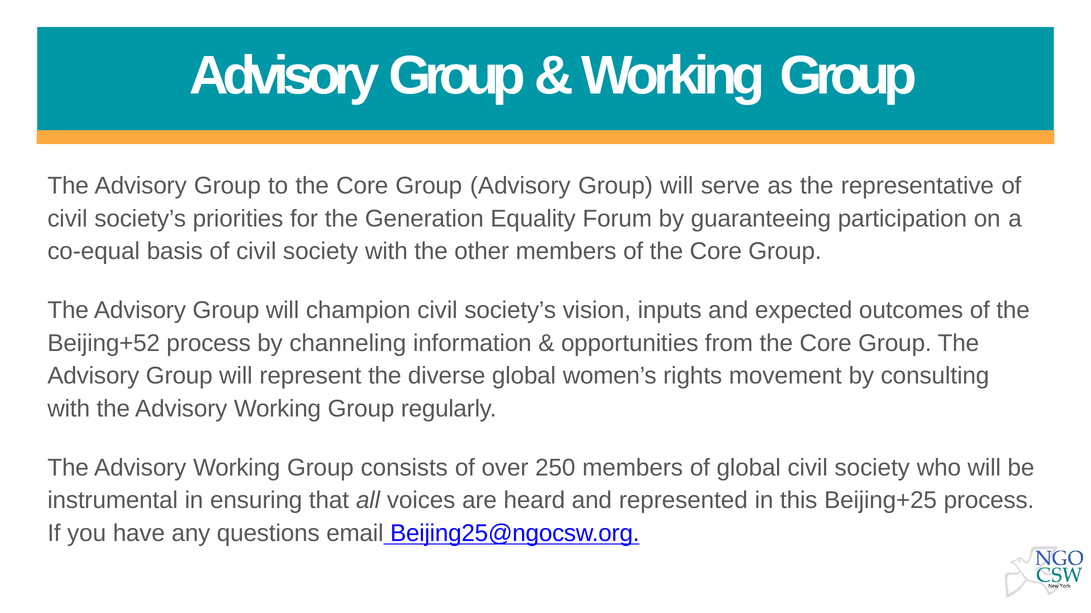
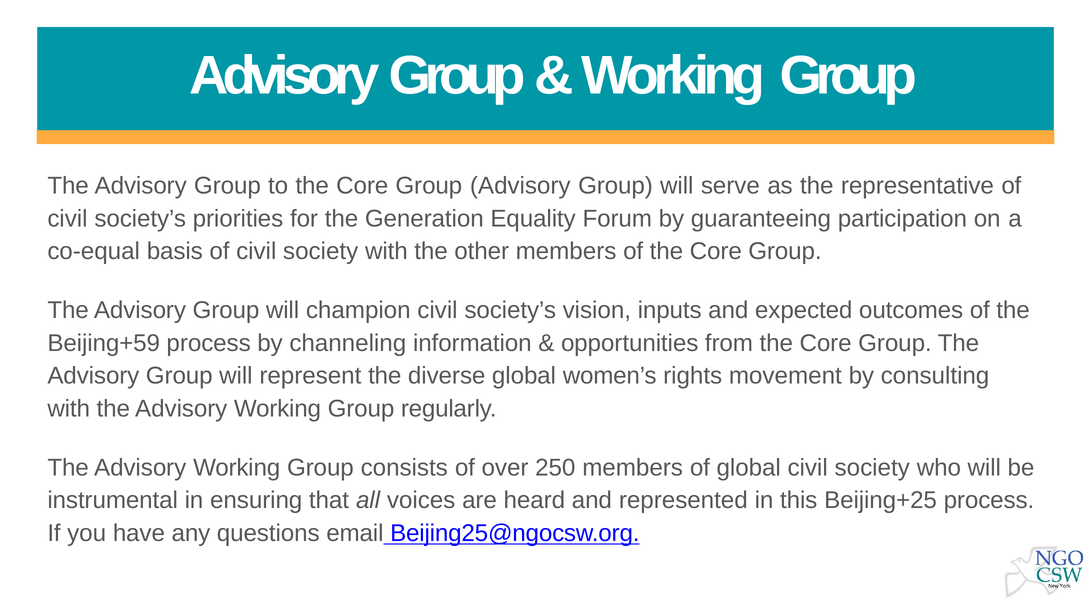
Beijing+52: Beijing+52 -> Beijing+59
